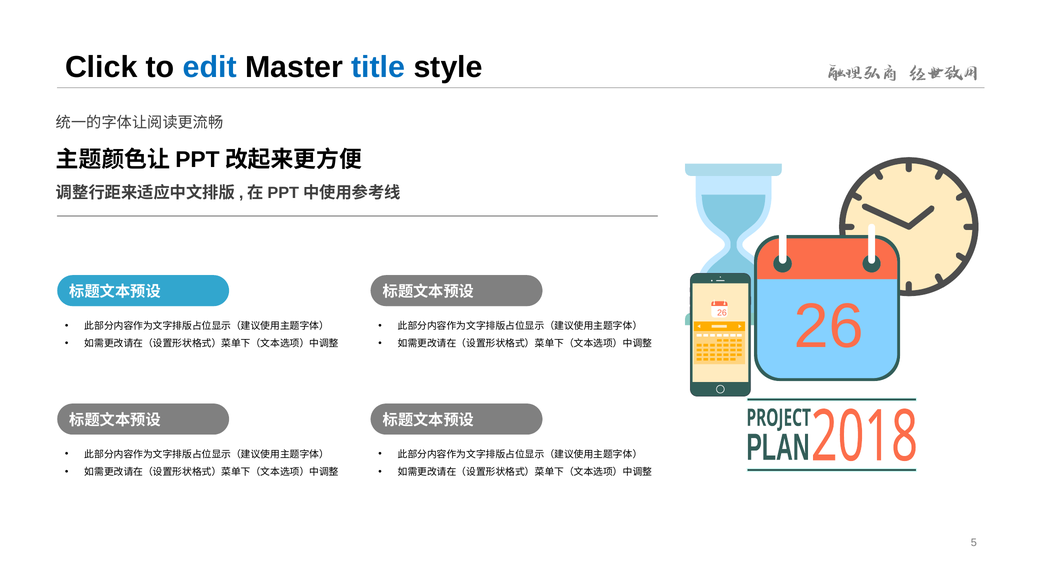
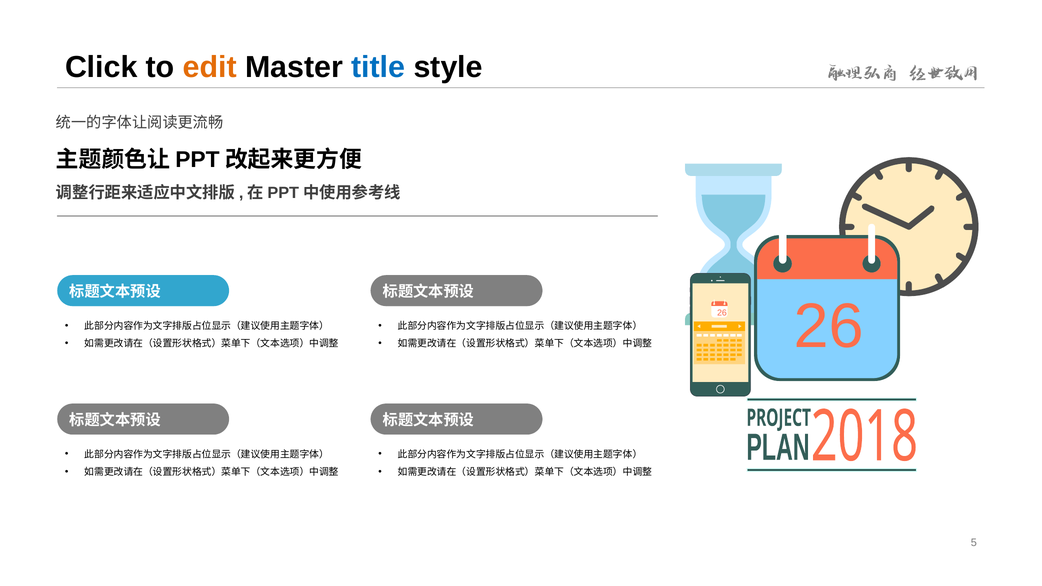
edit colour: blue -> orange
